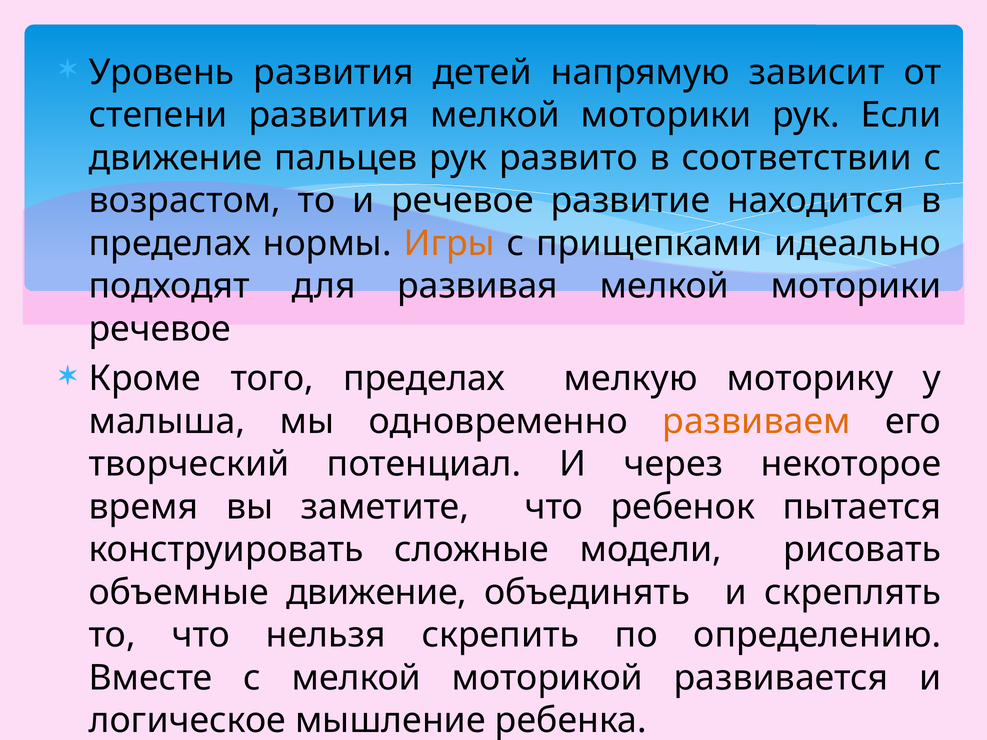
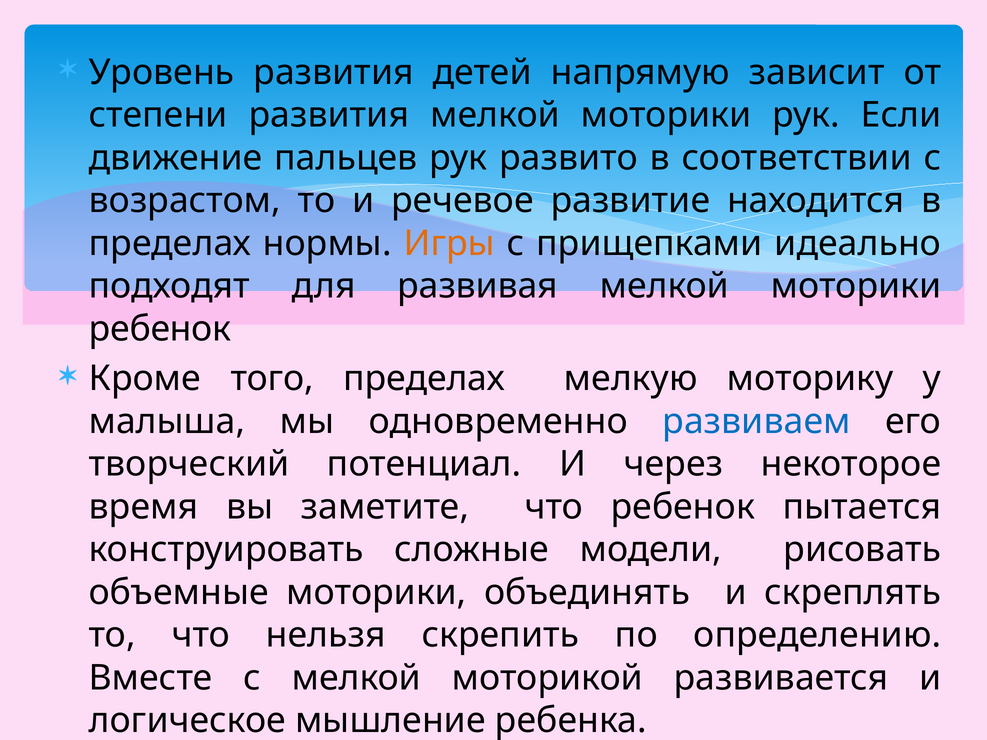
речевое at (160, 329): речевое -> ребенок
развиваем colour: orange -> blue
объемные движение: движение -> моторики
